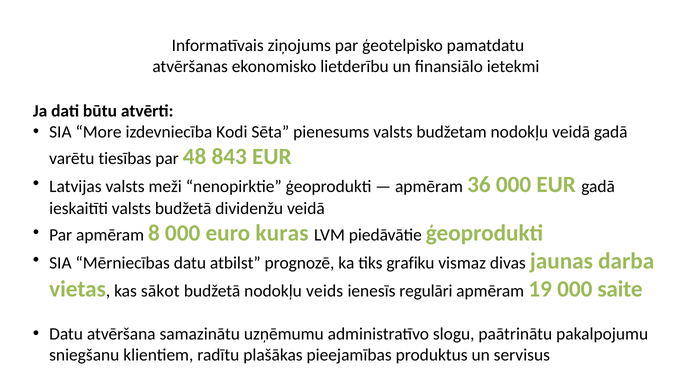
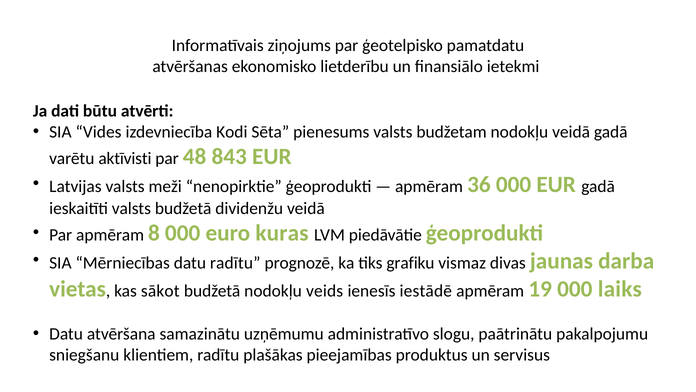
More: More -> Vides
tiesības: tiesības -> aktīvisti
datu atbilst: atbilst -> radītu
regulāri: regulāri -> iestādē
saite: saite -> laiks
